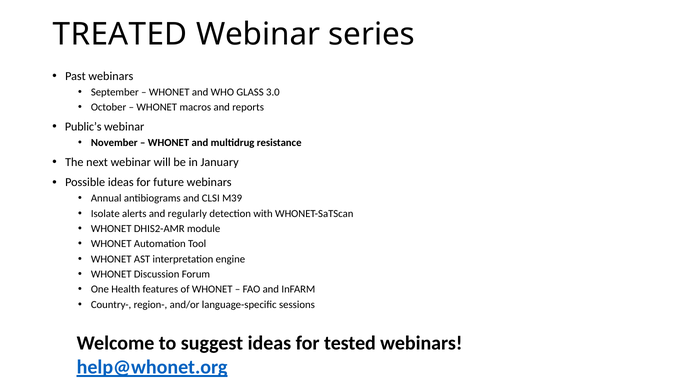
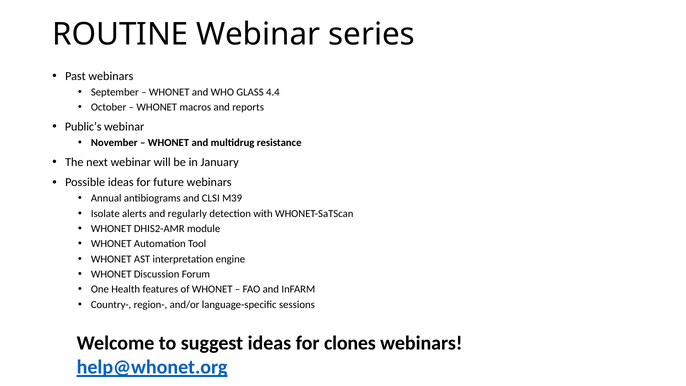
TREATED: TREATED -> ROUTINE
3.0: 3.0 -> 4.4
tested: tested -> clones
